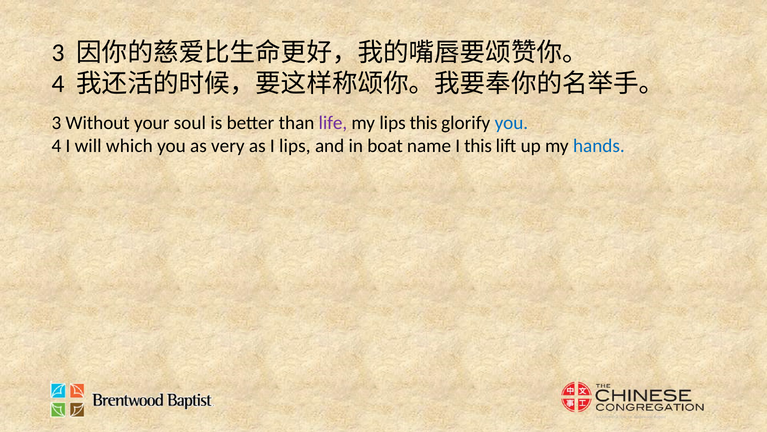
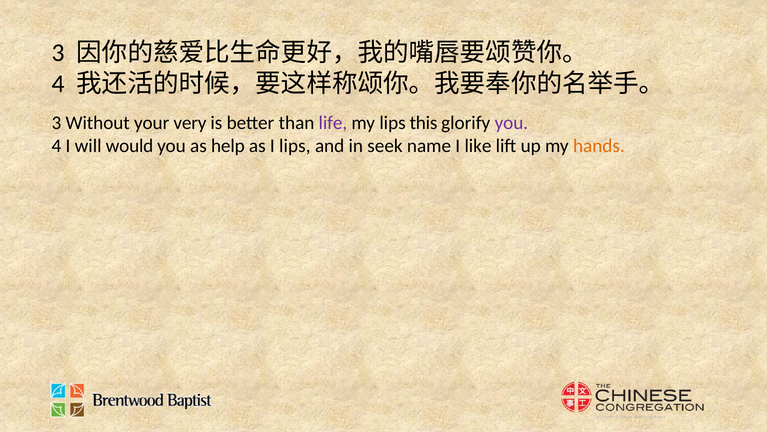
soul: soul -> very
you at (511, 123) colour: blue -> purple
which: which -> would
very: very -> help
boat: boat -> seek
I this: this -> like
hands colour: blue -> orange
